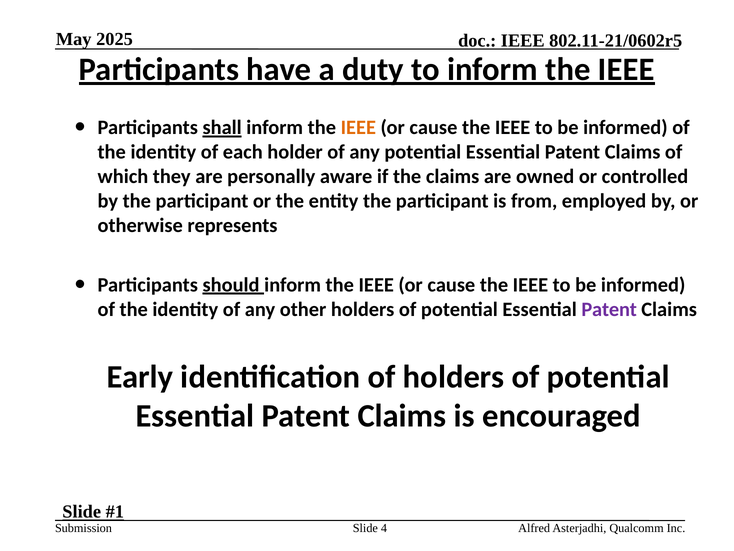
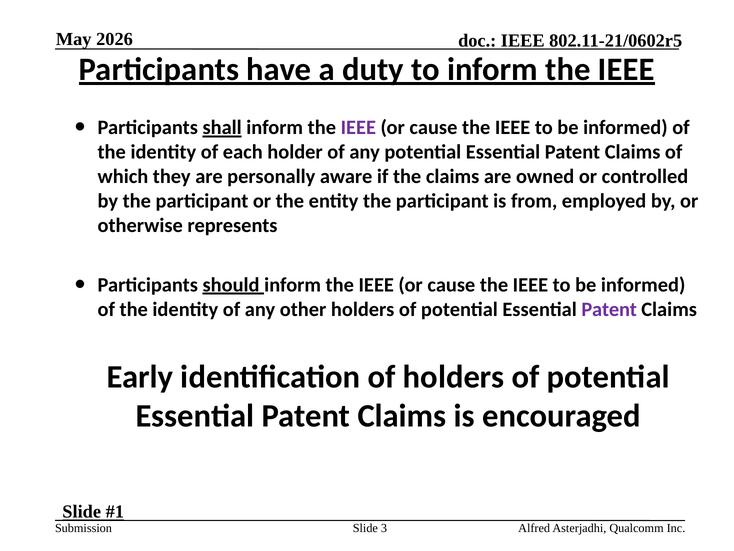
2025: 2025 -> 2026
IEEE at (358, 128) colour: orange -> purple
4: 4 -> 3
